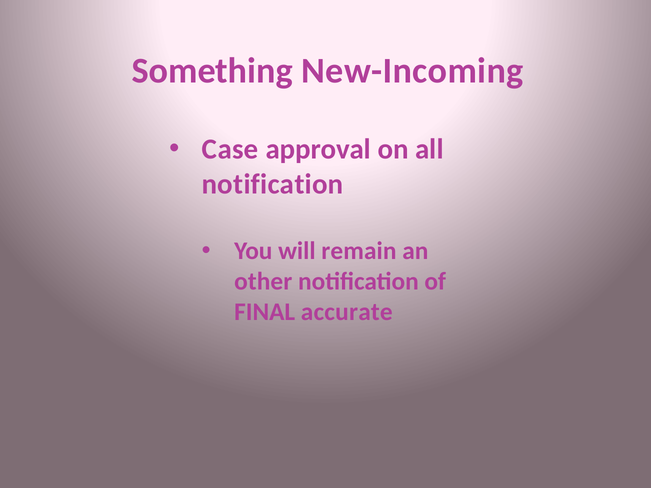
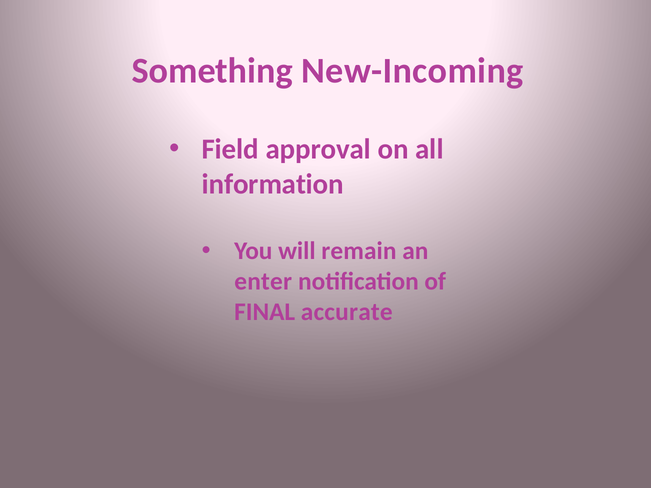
Case: Case -> Field
notification at (273, 184): notification -> information
other: other -> enter
